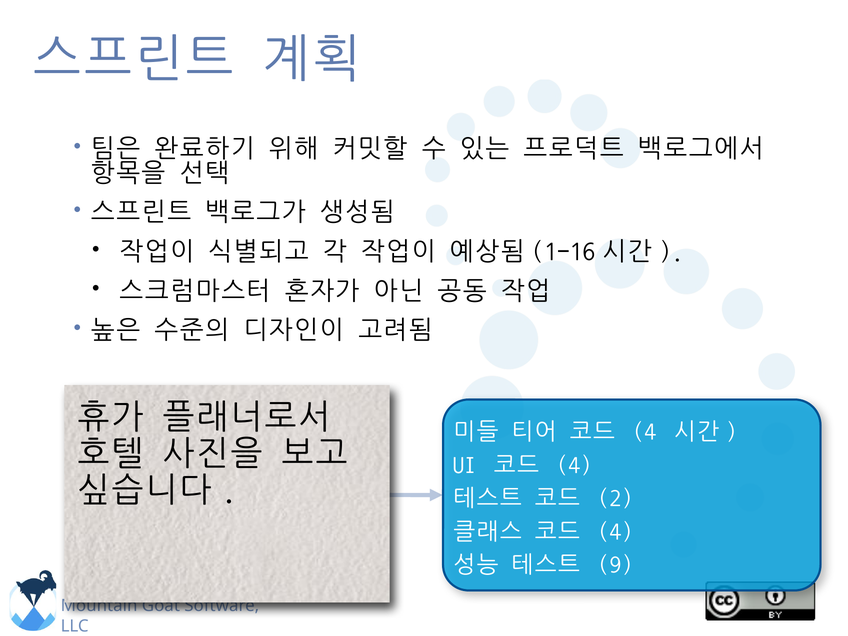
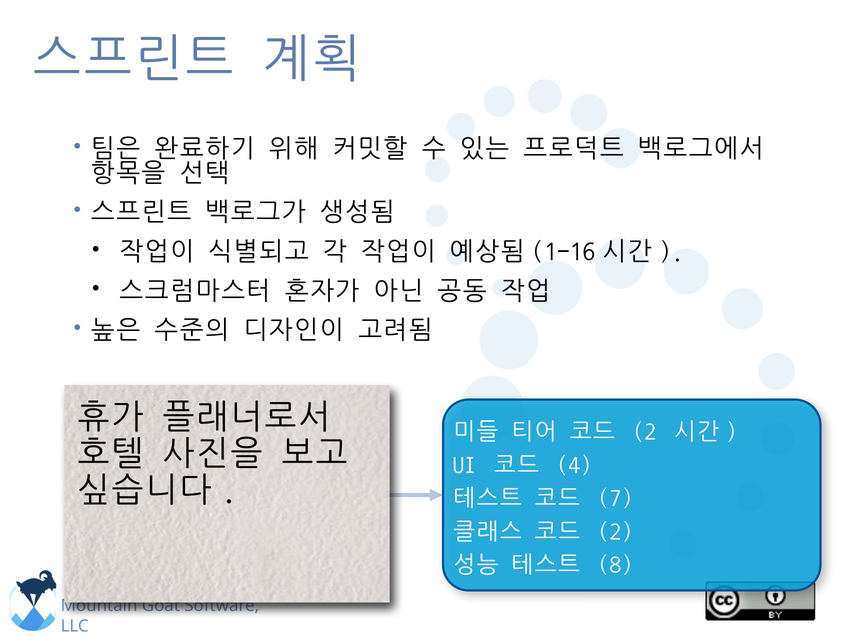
4 at (644, 431): 4 -> 2
2: 2 -> 7
4 at (615, 531): 4 -> 2
9: 9 -> 8
